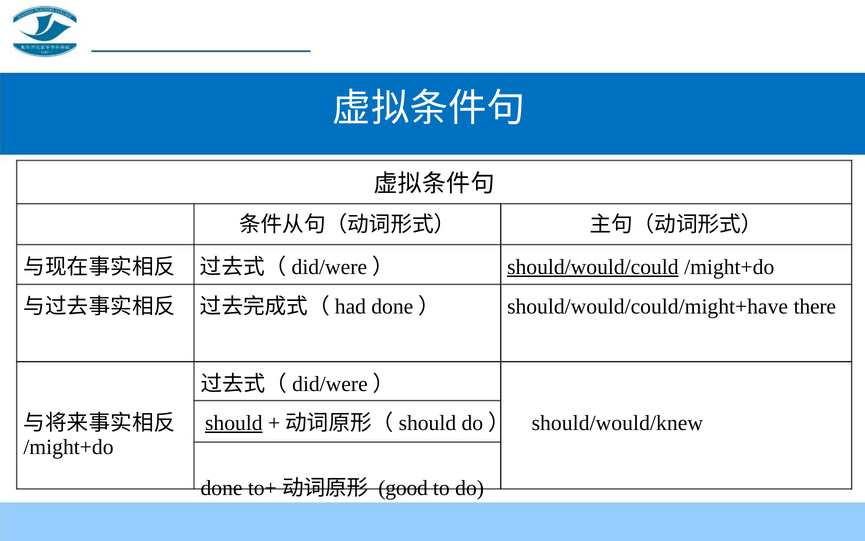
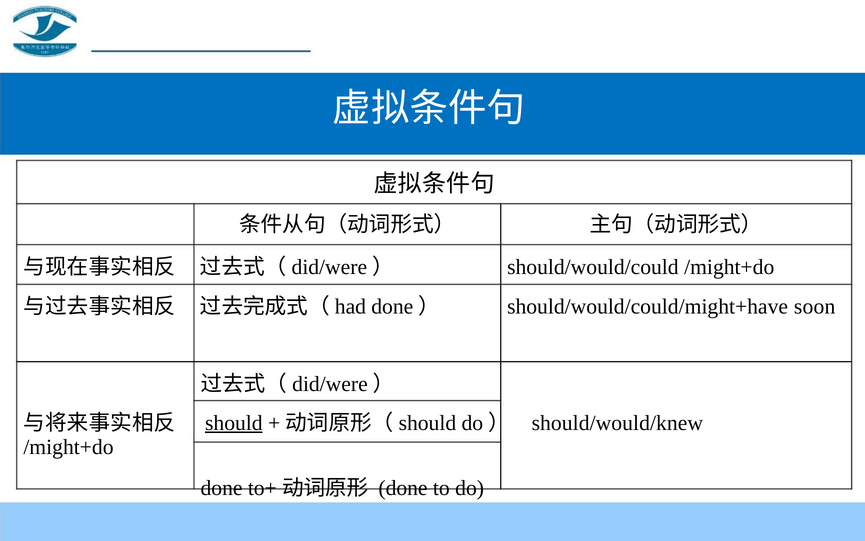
should/would/could underline: present -> none
there: there -> soon
good at (403, 488): good -> done
